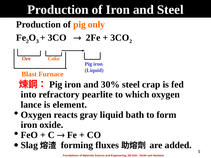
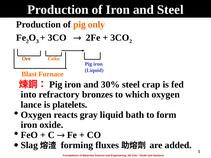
pearlite: pearlite -> bronzes
element: element -> platelets
